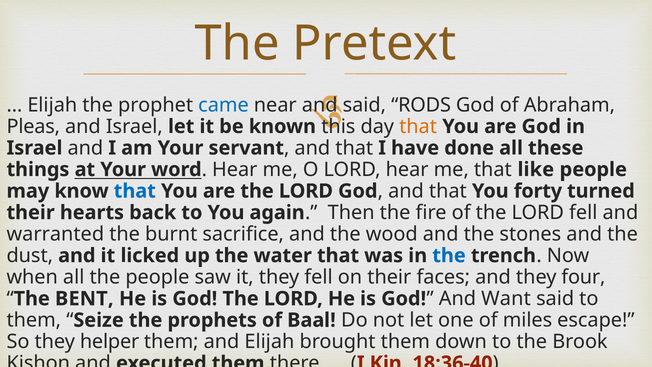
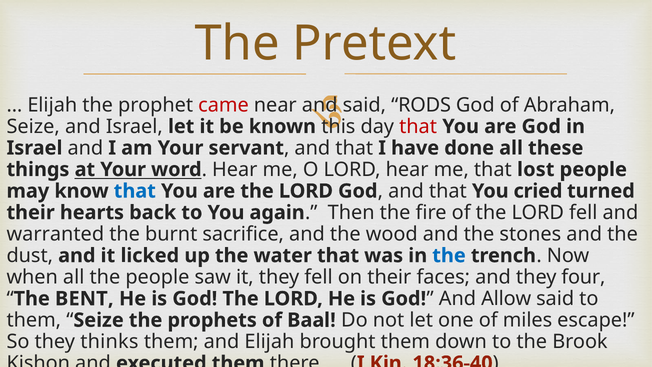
came colour: blue -> red
Pleas at (33, 126): Pleas -> Seize
that at (418, 126) colour: orange -> red
like: like -> lost
forty: forty -> cried
Want: Want -> Allow
helper: helper -> thinks
